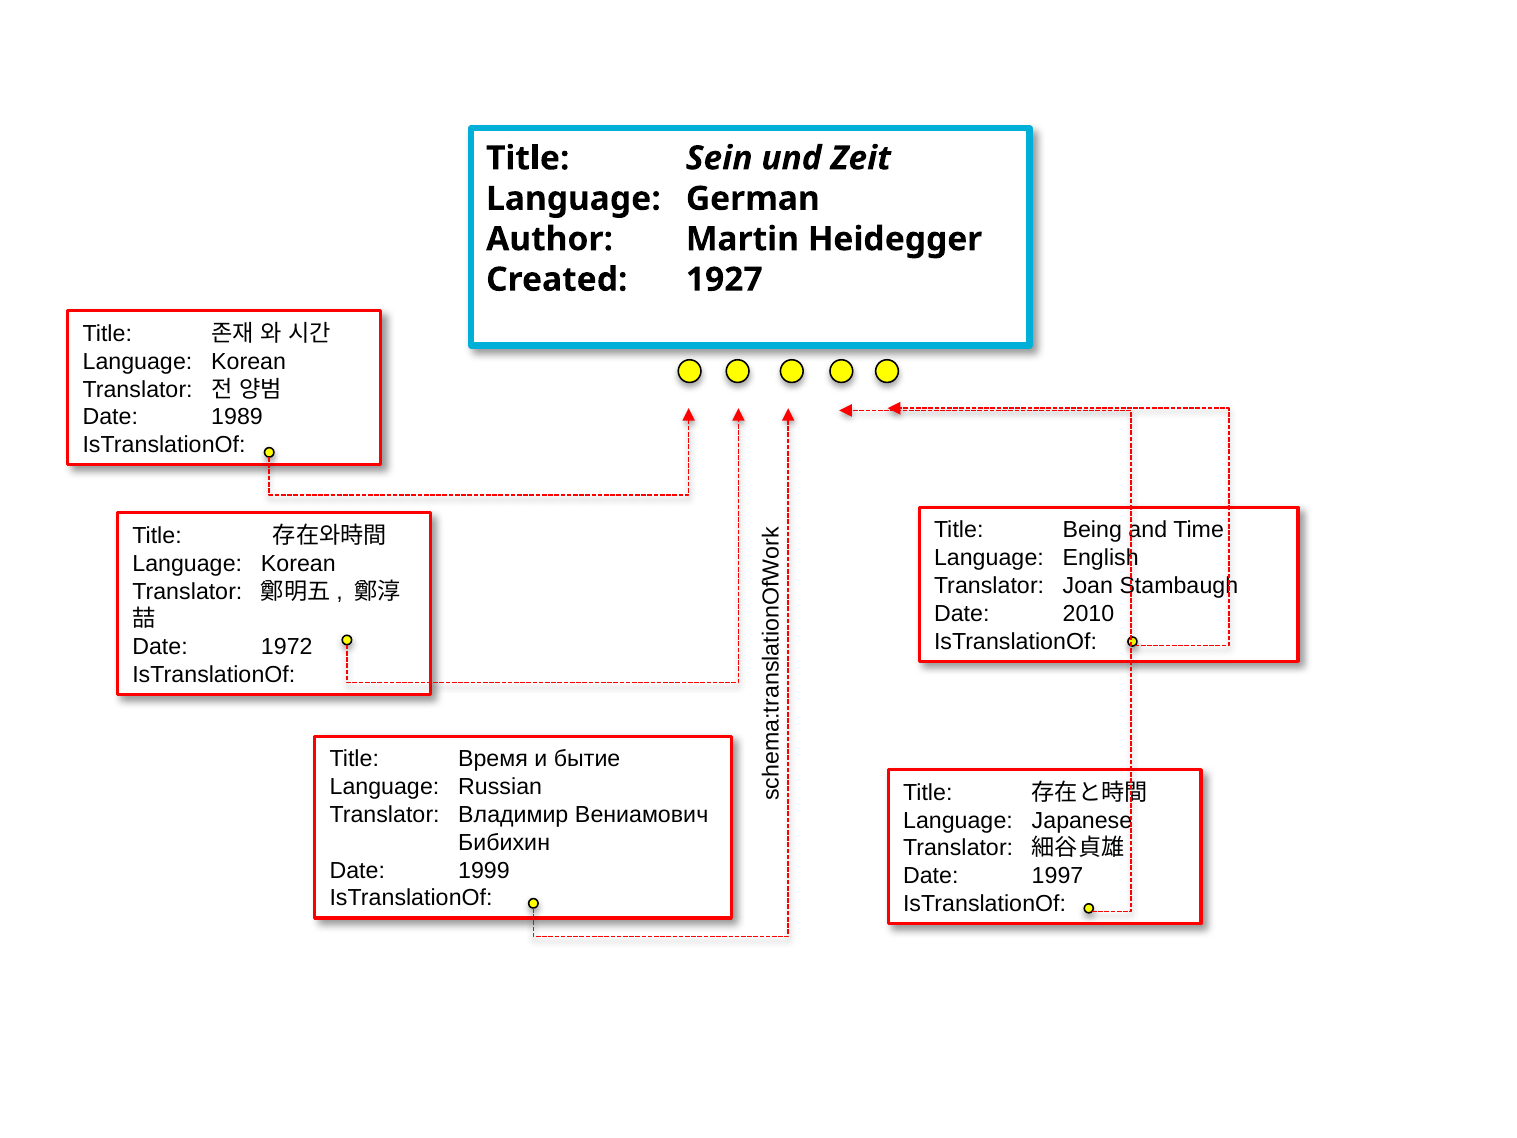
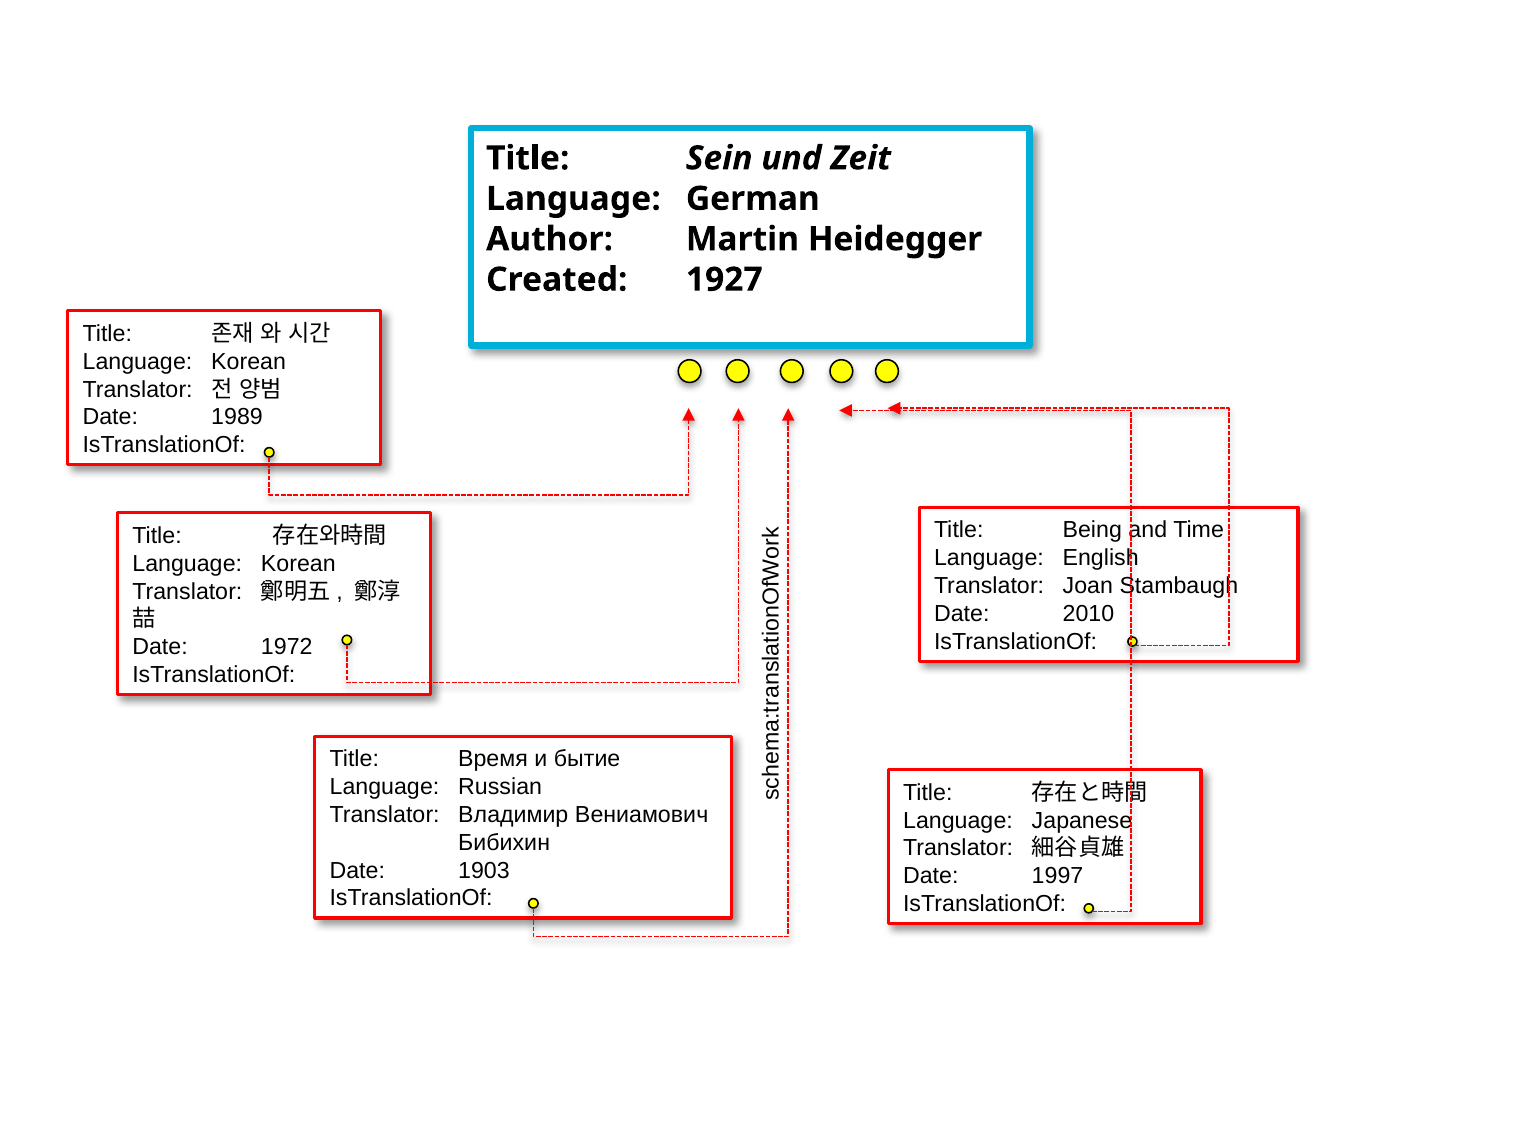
1999: 1999 -> 1903
